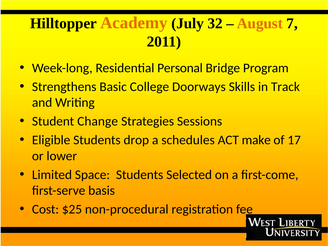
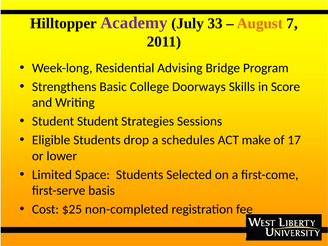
Academy colour: orange -> purple
32: 32 -> 33
Personal: Personal -> Advising
Track: Track -> Score
Student Change: Change -> Student
non-procedural: non-procedural -> non-completed
